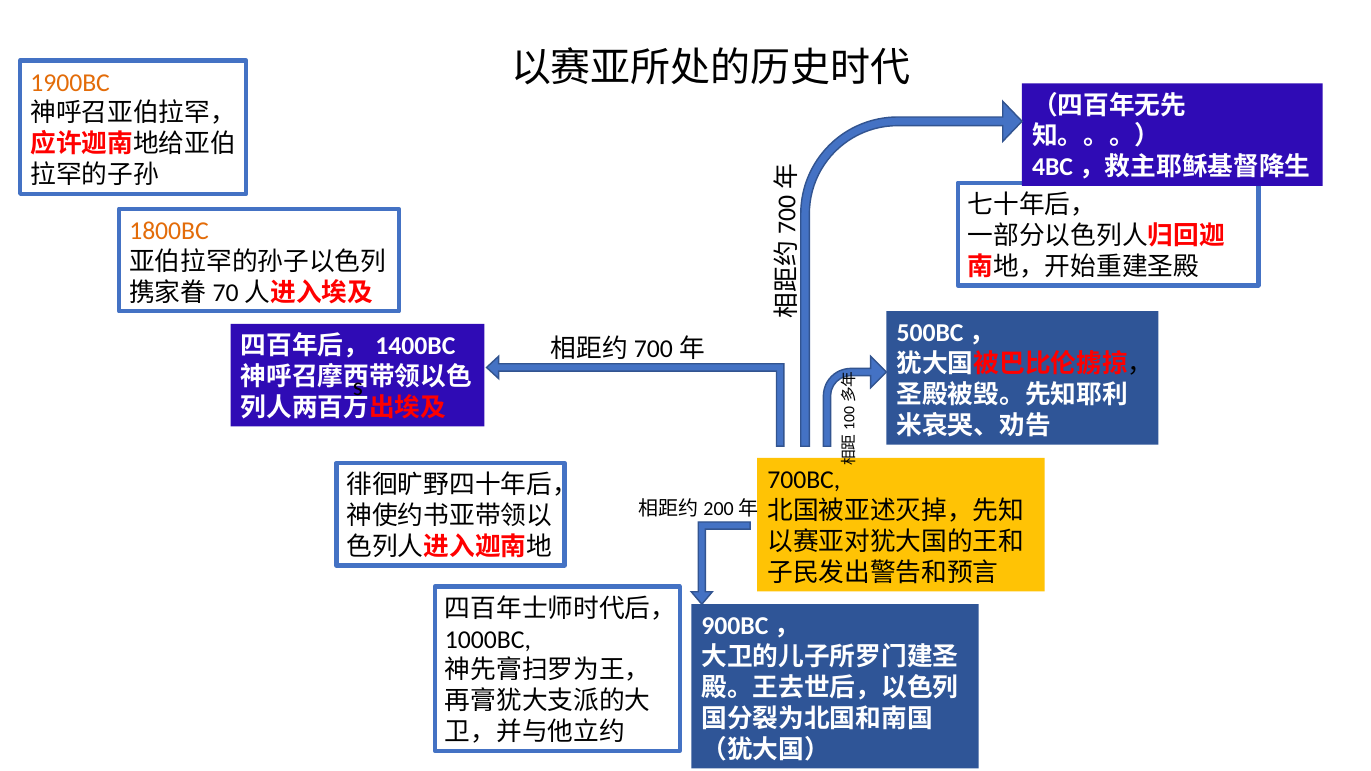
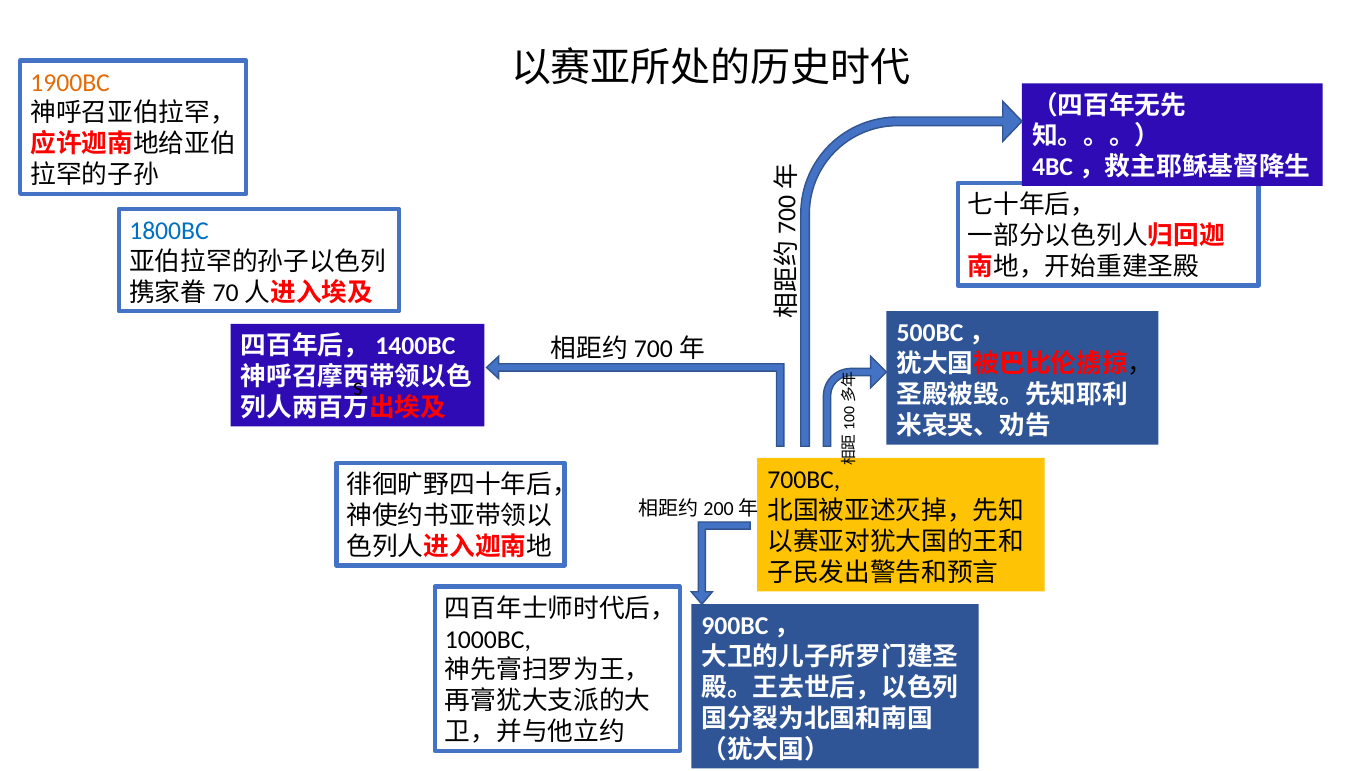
1800BC colour: orange -> blue
